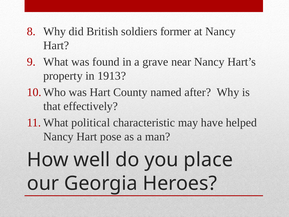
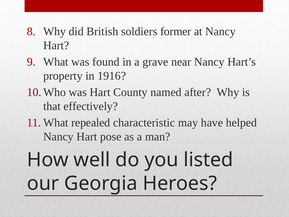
1913: 1913 -> 1916
political: political -> repealed
place: place -> listed
